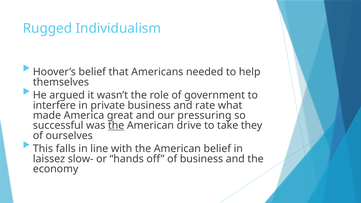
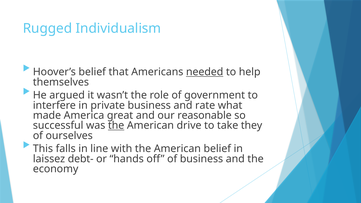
needed underline: none -> present
pressuring: pressuring -> reasonable
slow-: slow- -> debt-
